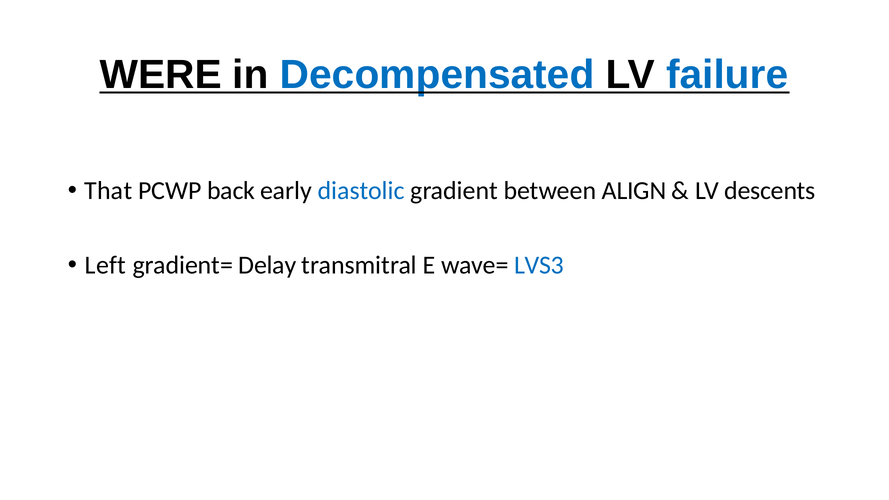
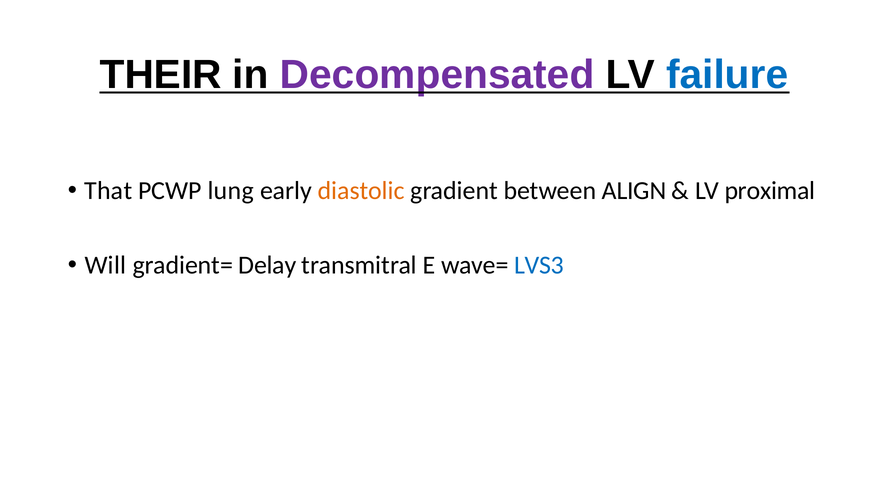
WERE: WERE -> THEIR
Decompensated colour: blue -> purple
back: back -> lung
diastolic colour: blue -> orange
descents: descents -> proximal
Left: Left -> Will
